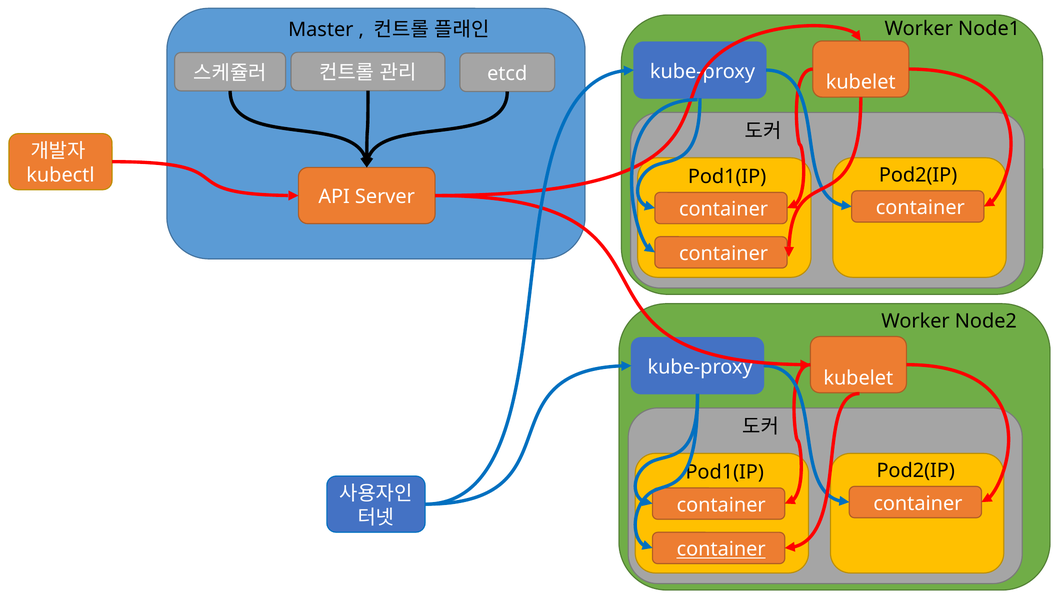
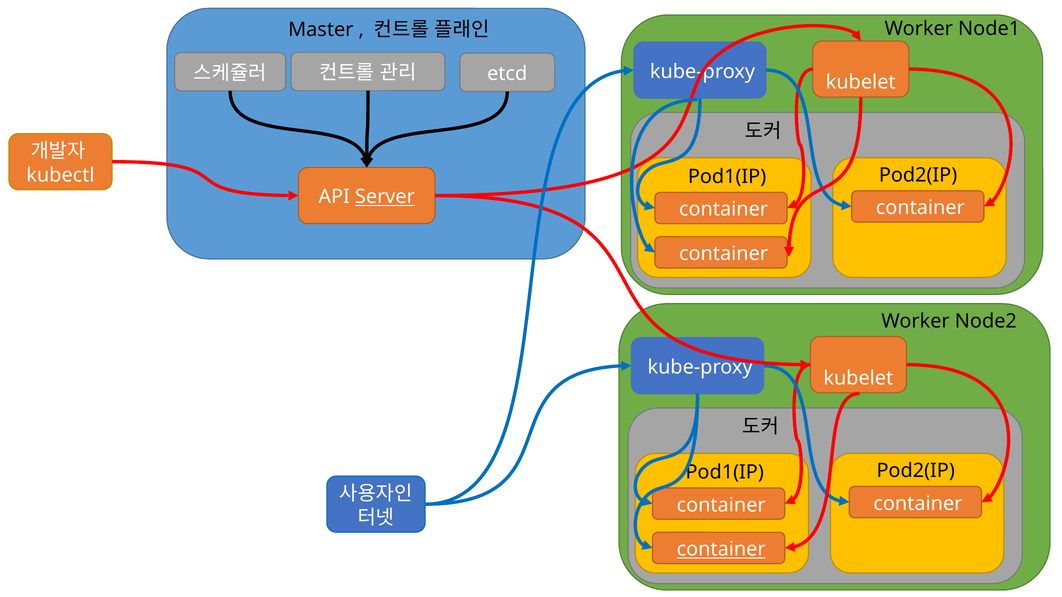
Server underline: none -> present
